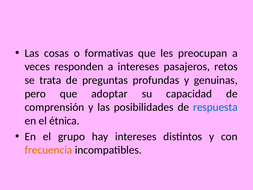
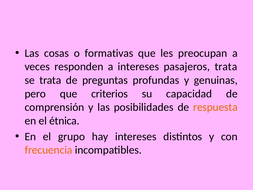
pasajeros retos: retos -> trata
adoptar: adoptar -> criterios
respuesta colour: blue -> orange
